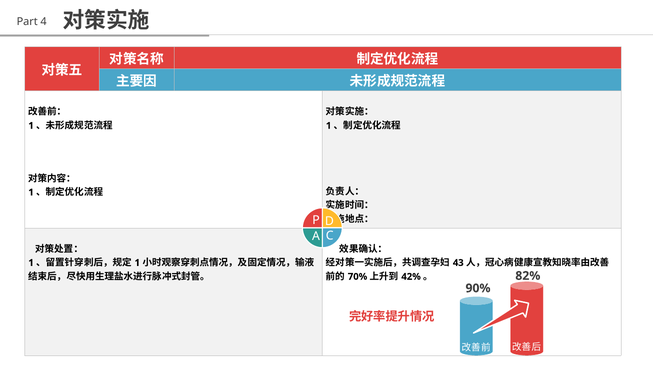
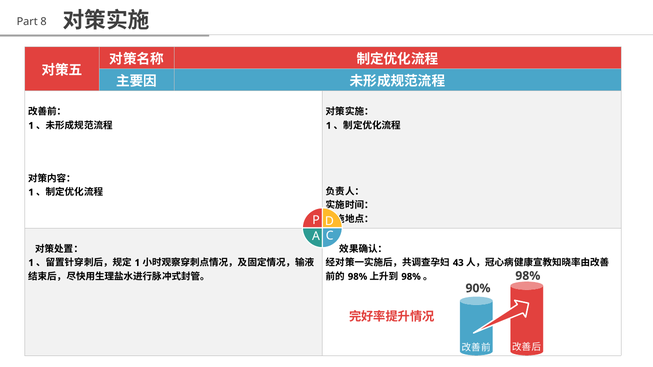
4: 4 -> 8
70% at (358, 277): 70% -> 98%
42% at (411, 277): 42% -> 98%
82% at (528, 276): 82% -> 98%
